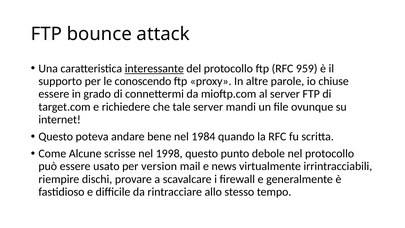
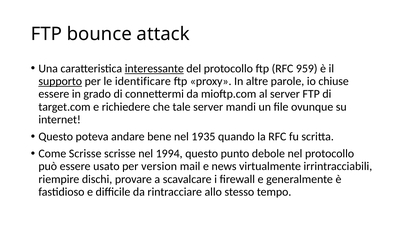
supporto underline: none -> present
conoscendo: conoscendo -> identificare
1984: 1984 -> 1935
Come Alcune: Alcune -> Scrisse
1998: 1998 -> 1994
